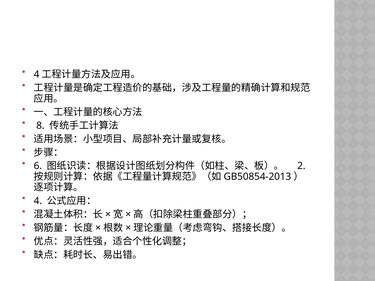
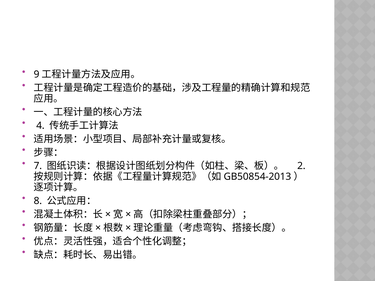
4 at (37, 74): 4 -> 9
8: 8 -> 4
6: 6 -> 7
4 at (38, 201): 4 -> 8
